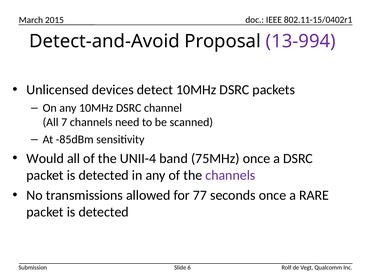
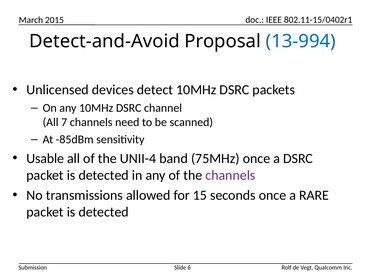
13-994 colour: purple -> blue
Would: Would -> Usable
77: 77 -> 15
